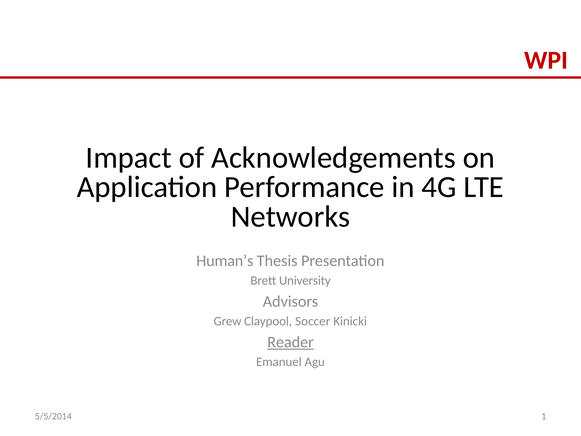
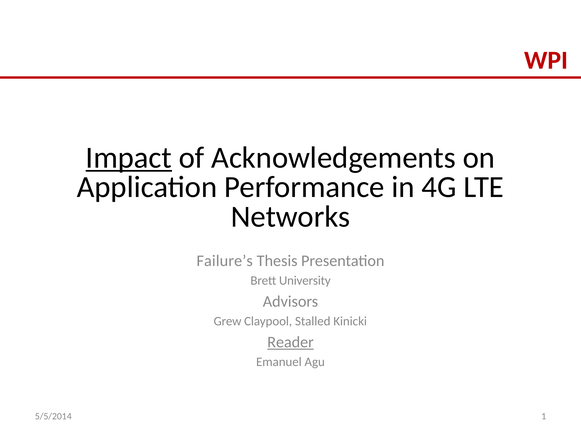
Impact underline: none -> present
Human’s: Human’s -> Failure’s
Soccer: Soccer -> Stalled
